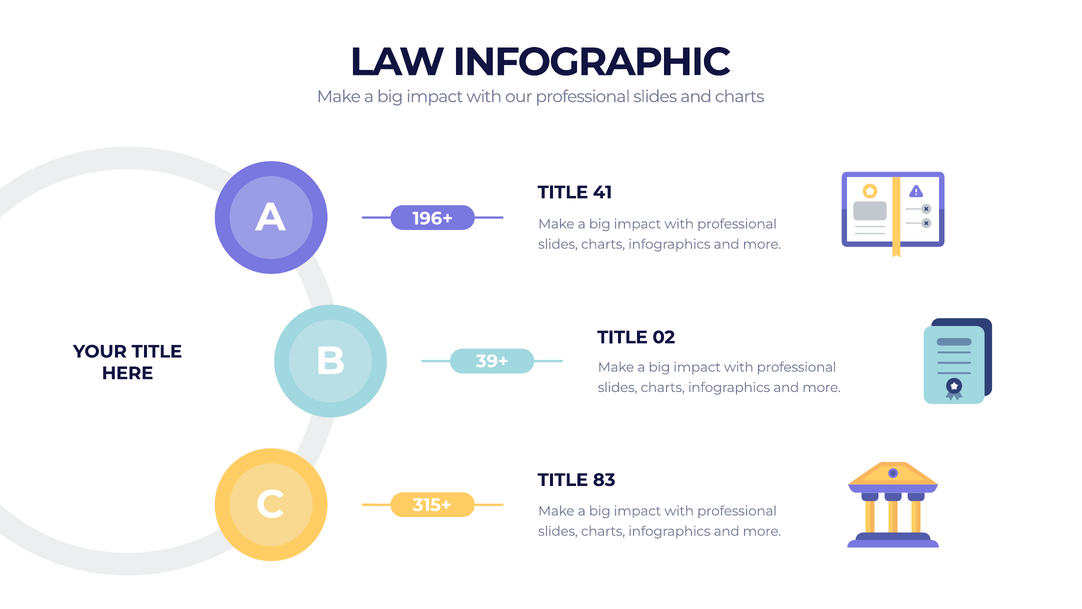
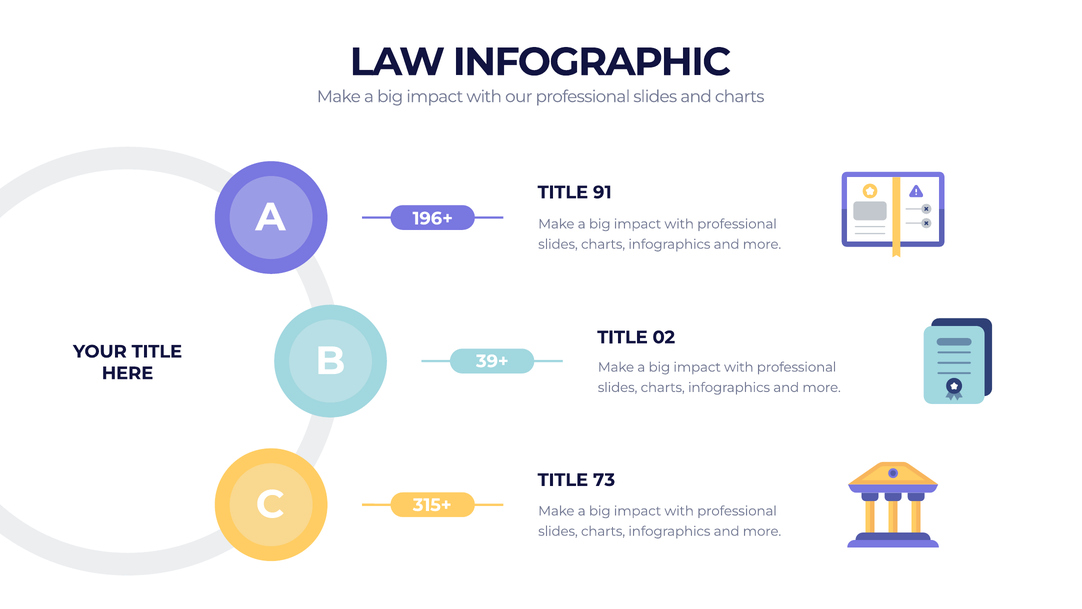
41: 41 -> 91
83: 83 -> 73
